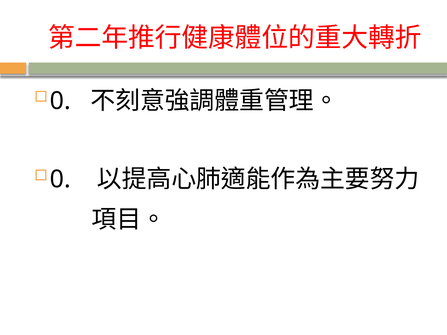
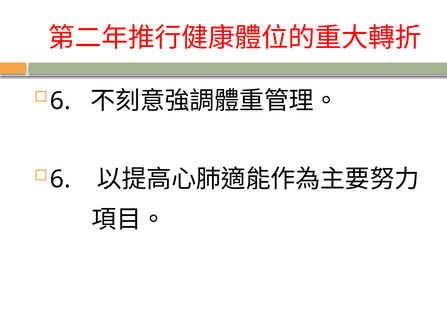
0 at (60, 101): 0 -> 6
0 at (60, 180): 0 -> 6
